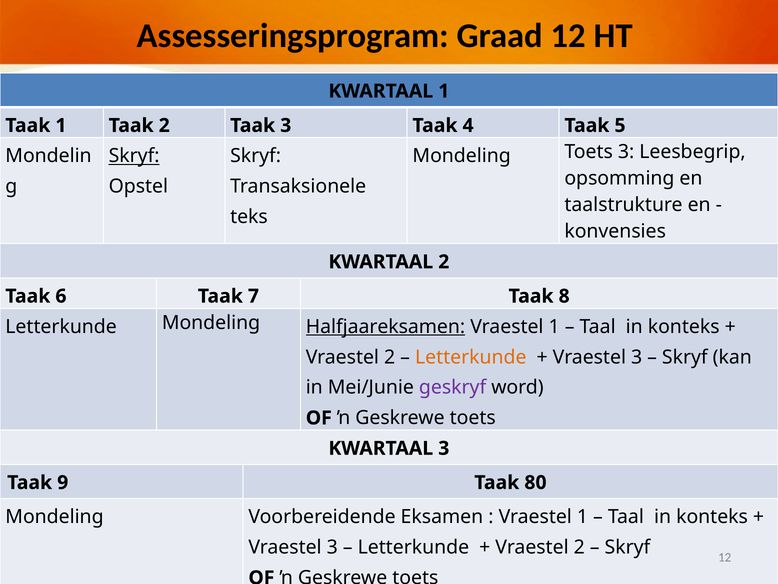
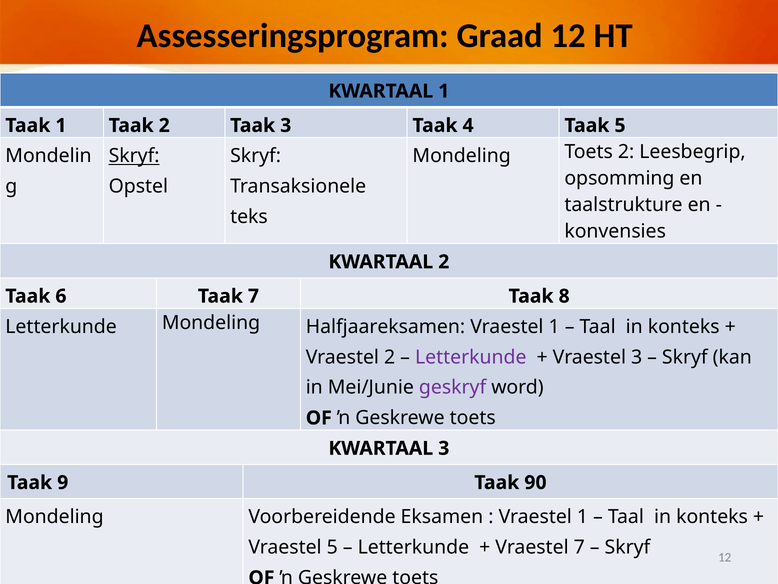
Toets 3: 3 -> 2
Halfjaareksamen underline: present -> none
Letterkunde at (471, 357) colour: orange -> purple
80: 80 -> 90
3 at (332, 547): 3 -> 5
2 at (579, 547): 2 -> 7
